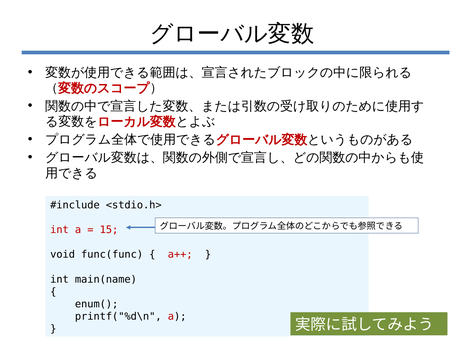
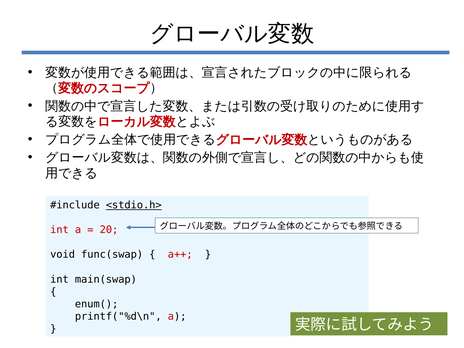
<stdio.h> underline: none -> present
15: 15 -> 20
func(func: func(func -> func(swap
main(name: main(name -> main(swap
